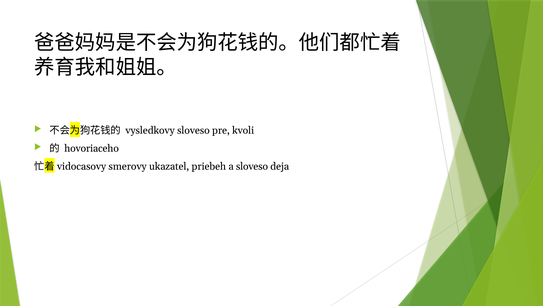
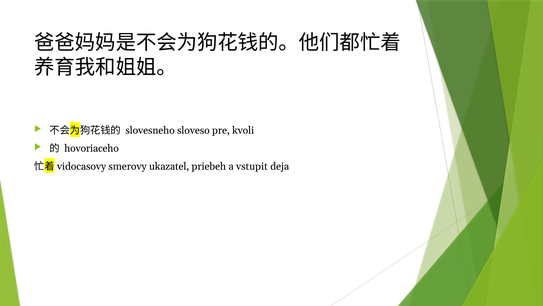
vysledkovy: vysledkovy -> slovesneho
a sloveso: sloveso -> vstupit
